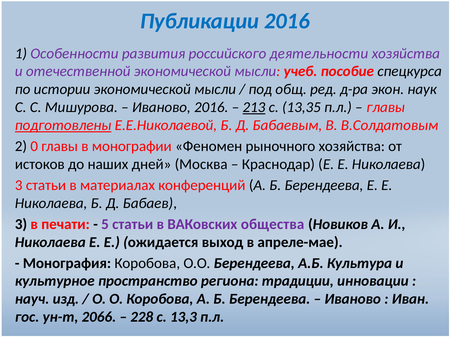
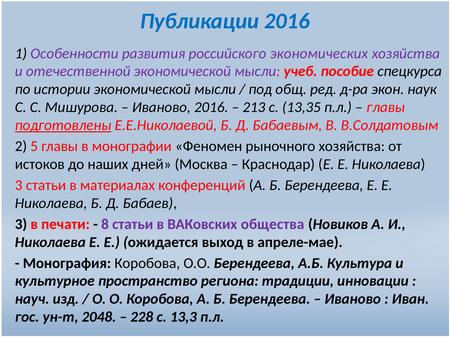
деятельности: деятельности -> экономических
213 underline: present -> none
0: 0 -> 5
5: 5 -> 8
2066: 2066 -> 2048
